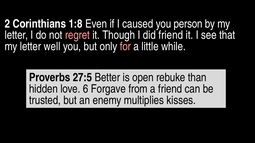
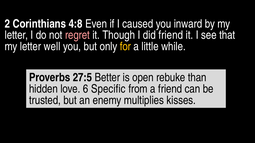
1:8: 1:8 -> 4:8
person: person -> inward
for colour: pink -> yellow
Forgave: Forgave -> Specific
